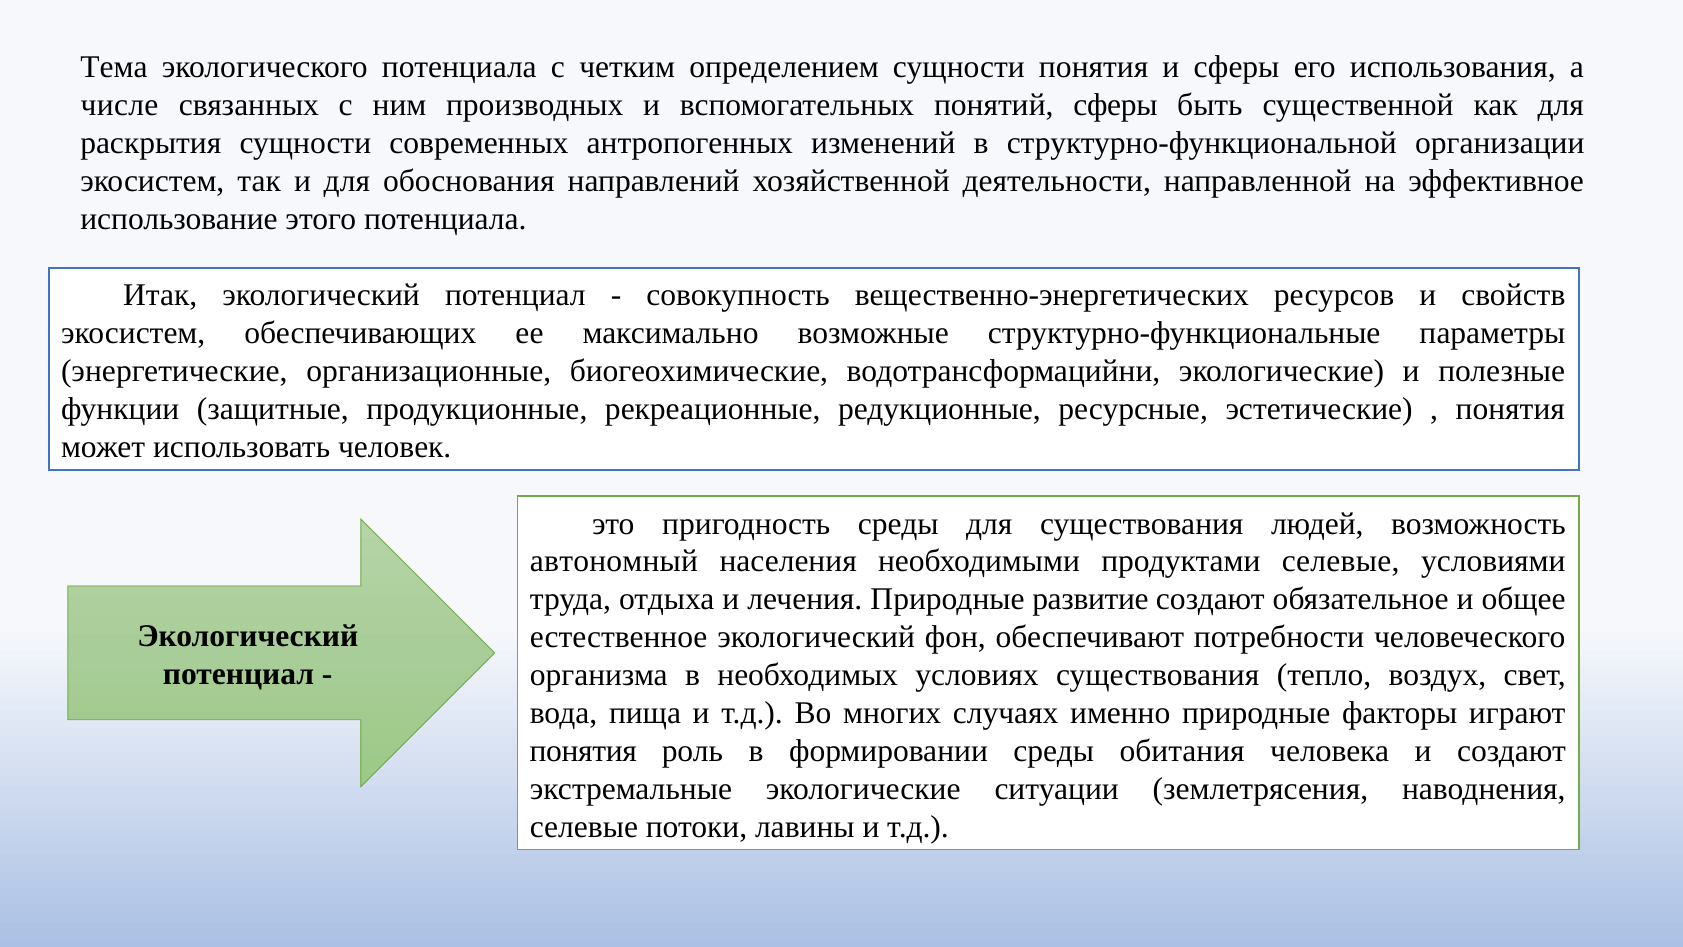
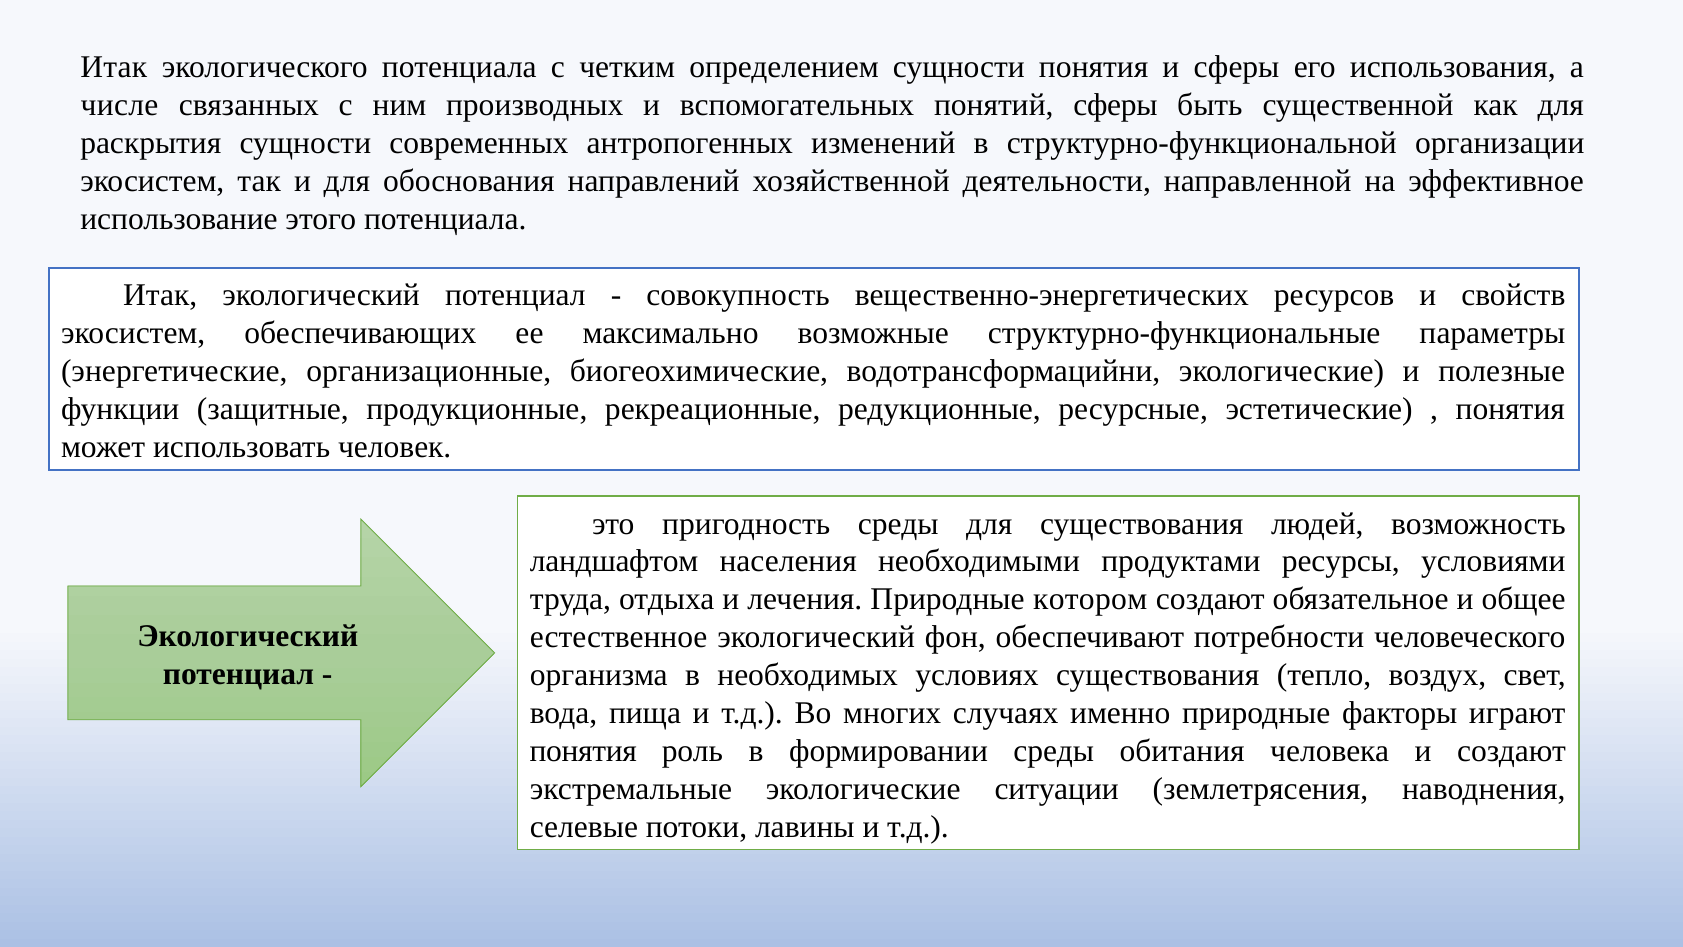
Тема at (114, 67): Тема -> Итак
автономный: автономный -> ландшафтом
продуктами селевые: селевые -> ресурсы
развитие: развитие -> котором
